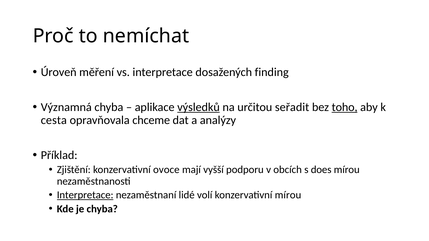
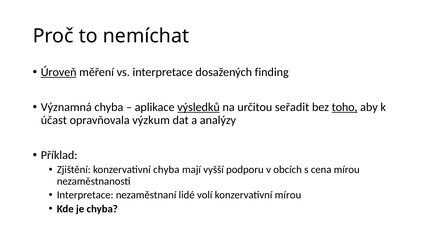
Úroveň underline: none -> present
cesta: cesta -> účast
chceme: chceme -> výzkum
konzervativní ovoce: ovoce -> chyba
does: does -> cena
Interpretace at (85, 195) underline: present -> none
